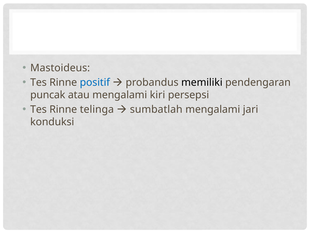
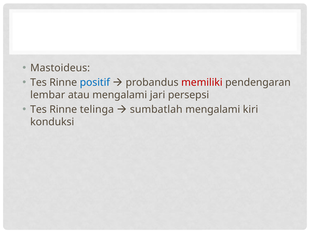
memiliki colour: black -> red
puncak: puncak -> lembar
kiri: kiri -> jari
jari: jari -> kiri
